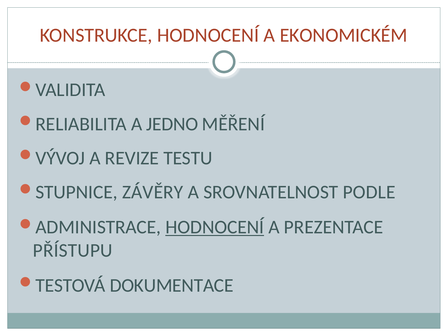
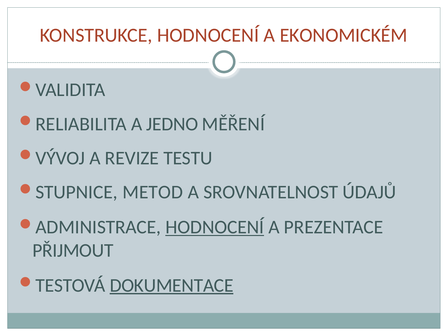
ZÁVĚRY: ZÁVĚRY -> METOD
PODLE: PODLE -> ÚDAJŮ
PŘÍSTUPU: PŘÍSTUPU -> PŘIJMOUT
DOKUMENTACE underline: none -> present
